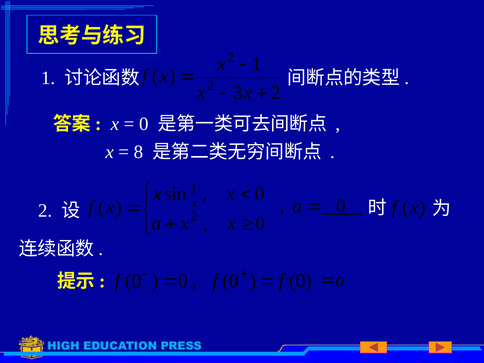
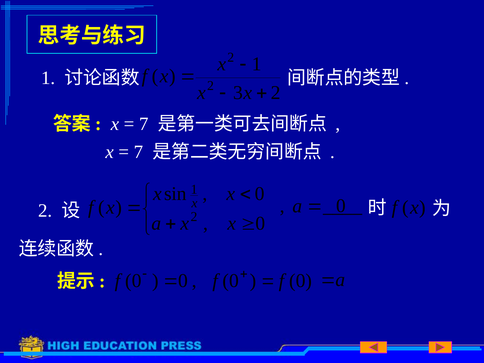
0 at (144, 124): 0 -> 7
8 at (139, 152): 8 -> 7
